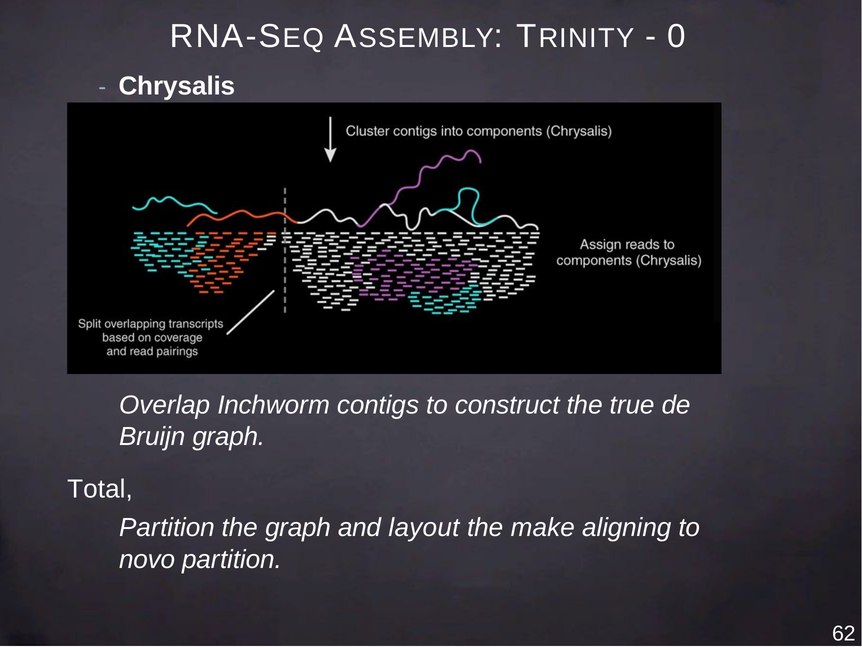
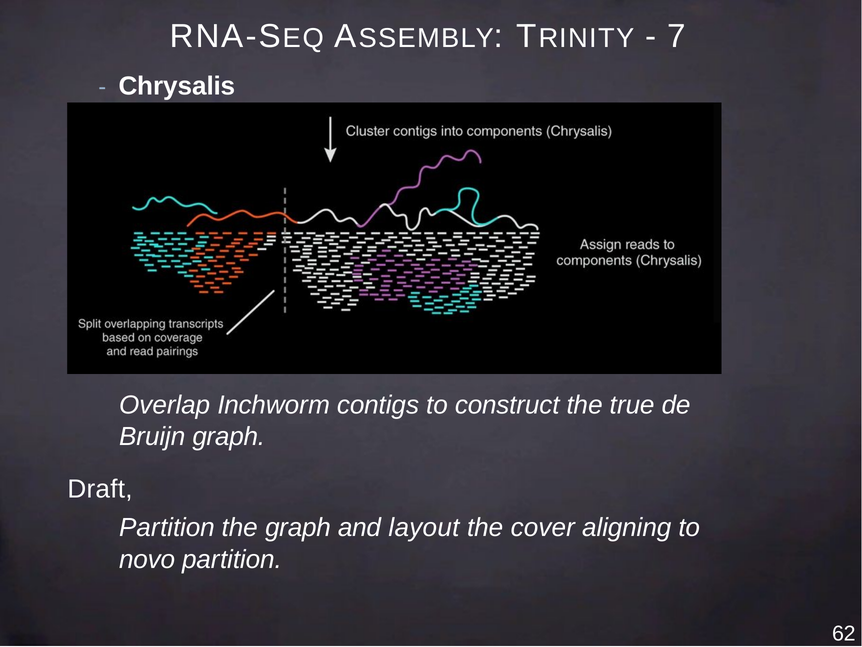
0: 0 -> 7
Total: Total -> Draft
make: make -> cover
